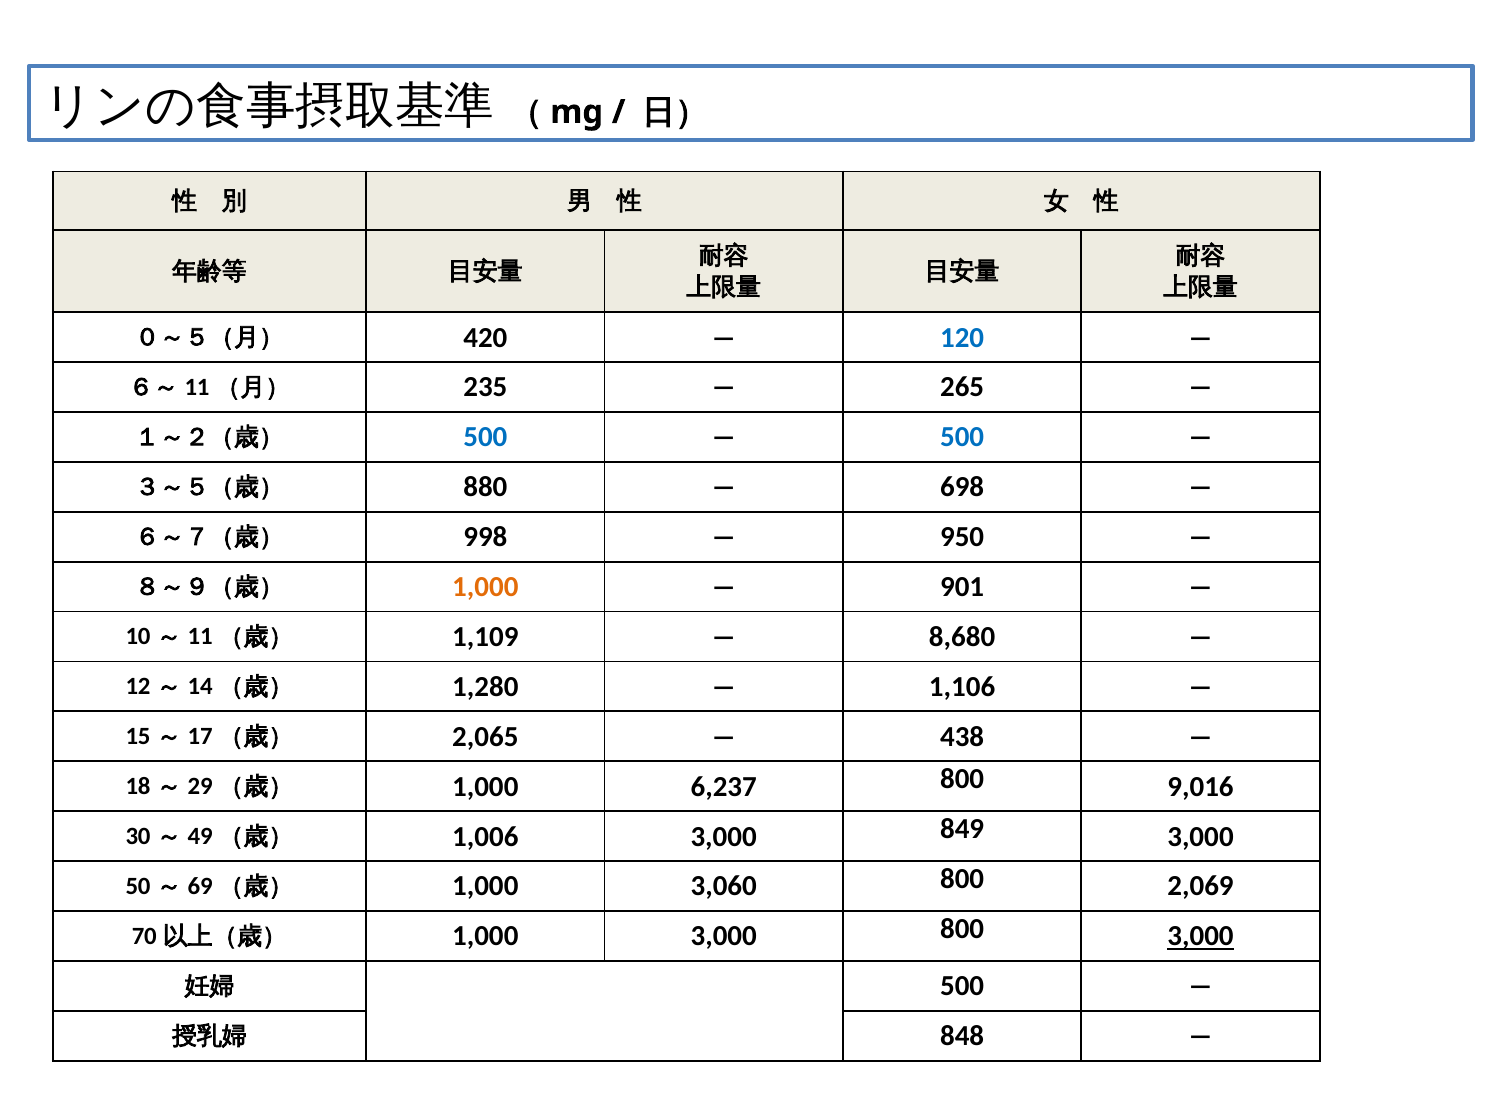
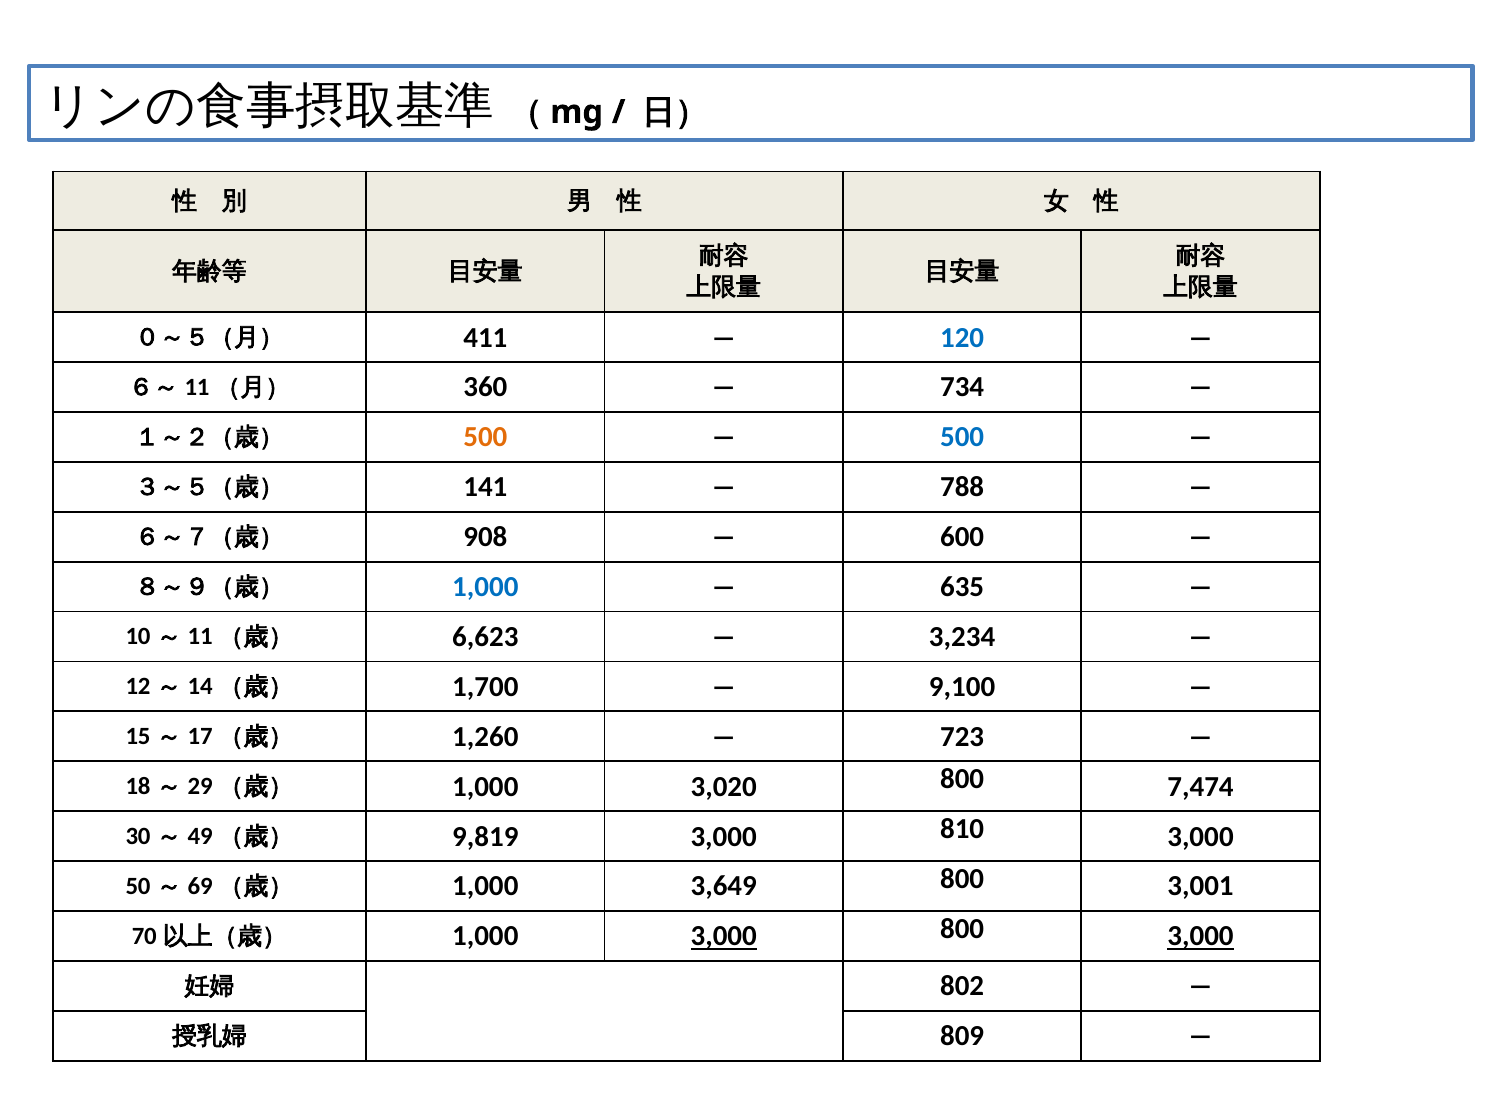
420: 420 -> 411
235: 235 -> 360
265: 265 -> 734
500 at (485, 437) colour: blue -> orange
880: 880 -> 141
698: 698 -> 788
998: 998 -> 908
950: 950 -> 600
1,000 at (485, 587) colour: orange -> blue
901: 901 -> 635
1,109: 1,109 -> 6,623
8,680: 8,680 -> 3,234
1,280: 1,280 -> 1,700
1,106: 1,106 -> 9,100
2,065: 2,065 -> 1,260
438: 438 -> 723
6,237: 6,237 -> 3,020
9,016: 9,016 -> 7,474
1,006: 1,006 -> 9,819
849: 849 -> 810
3,060: 3,060 -> 3,649
2,069: 2,069 -> 3,001
3,000 at (724, 937) underline: none -> present
500 at (962, 987): 500 -> 802
848: 848 -> 809
